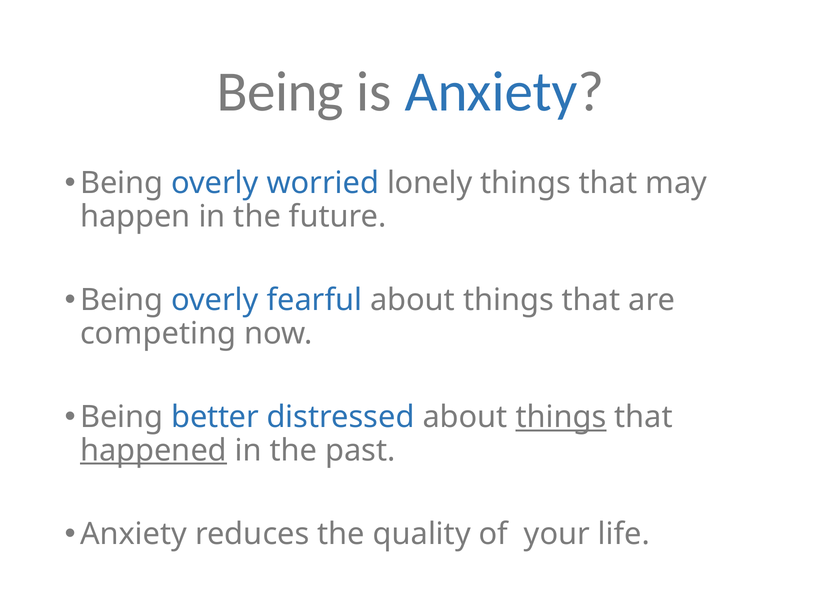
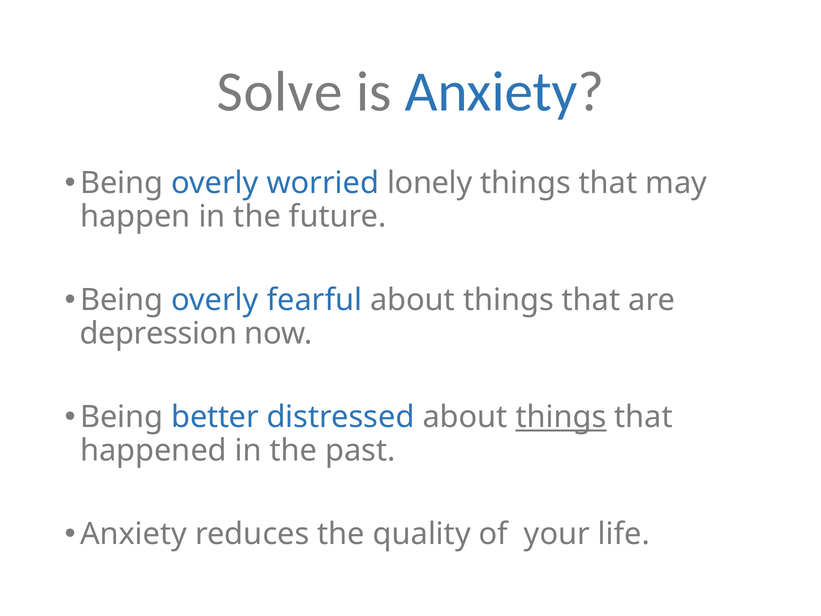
Being at (280, 92): Being -> Solve
competing: competing -> depression
happened underline: present -> none
